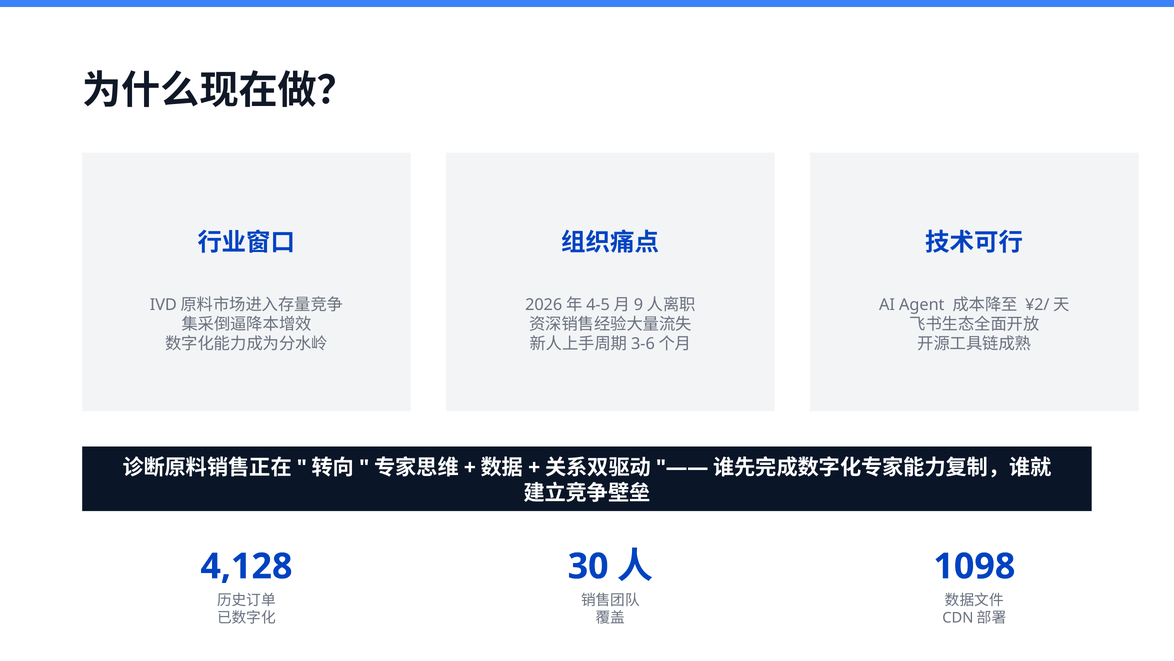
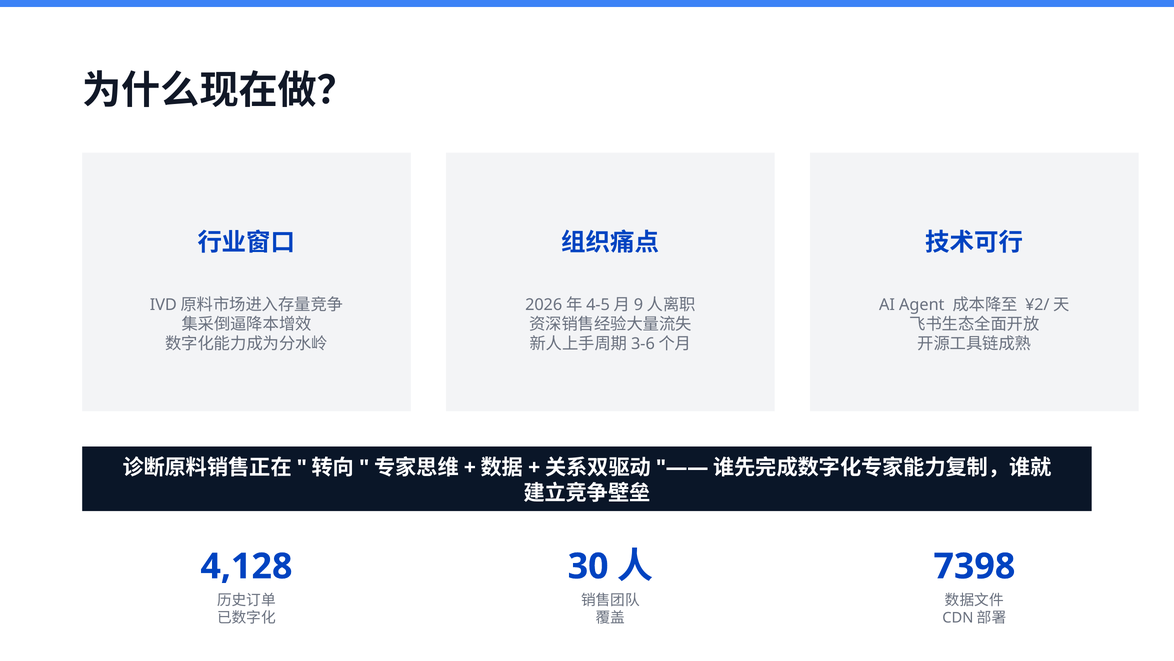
1098: 1098 -> 7398
